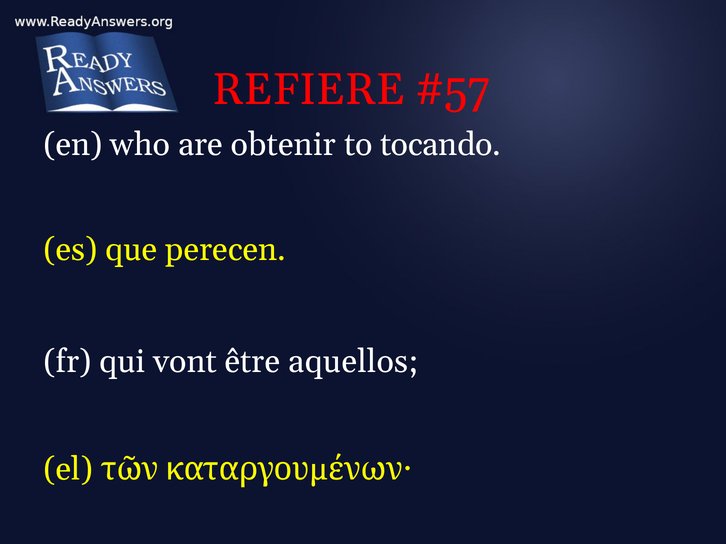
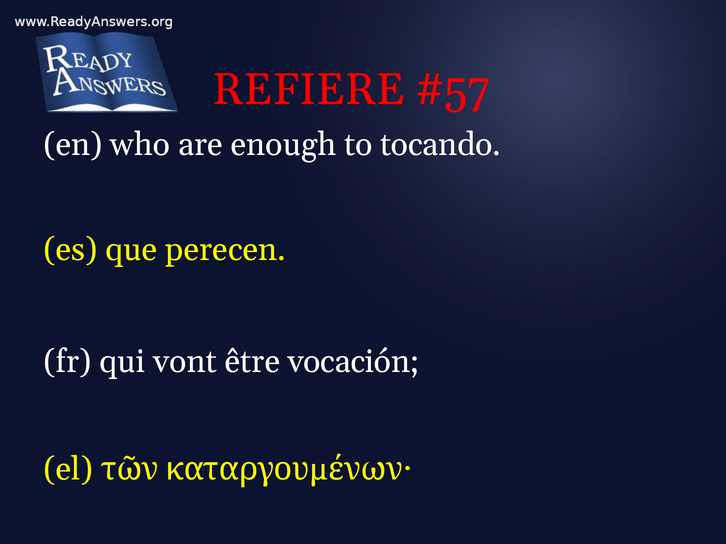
obtenir: obtenir -> enough
aquellos: aquellos -> vocación
